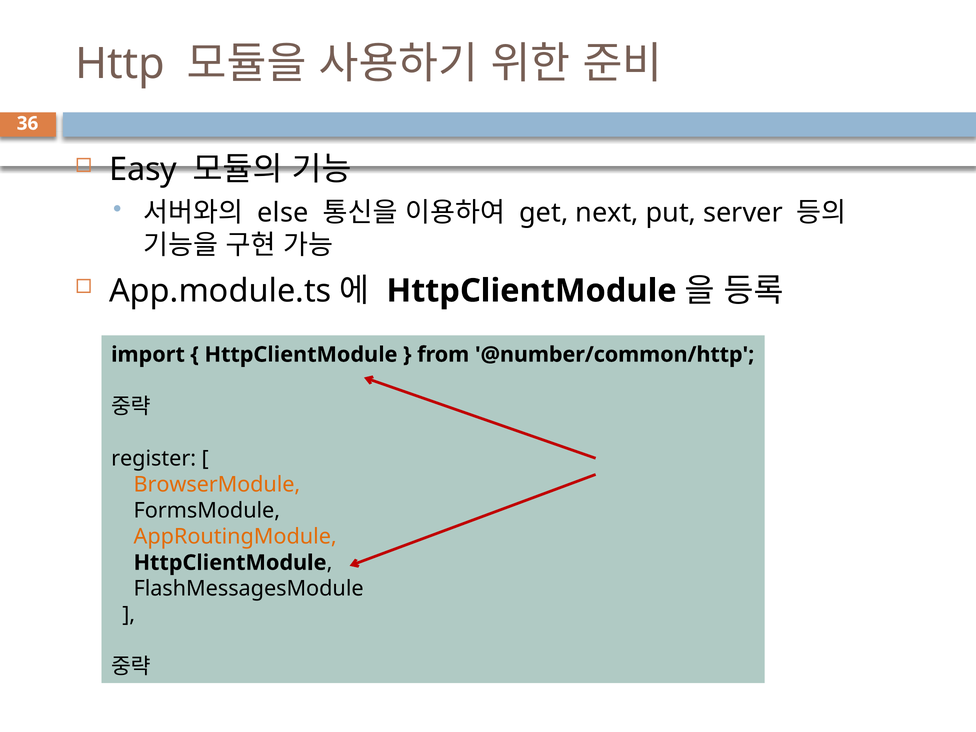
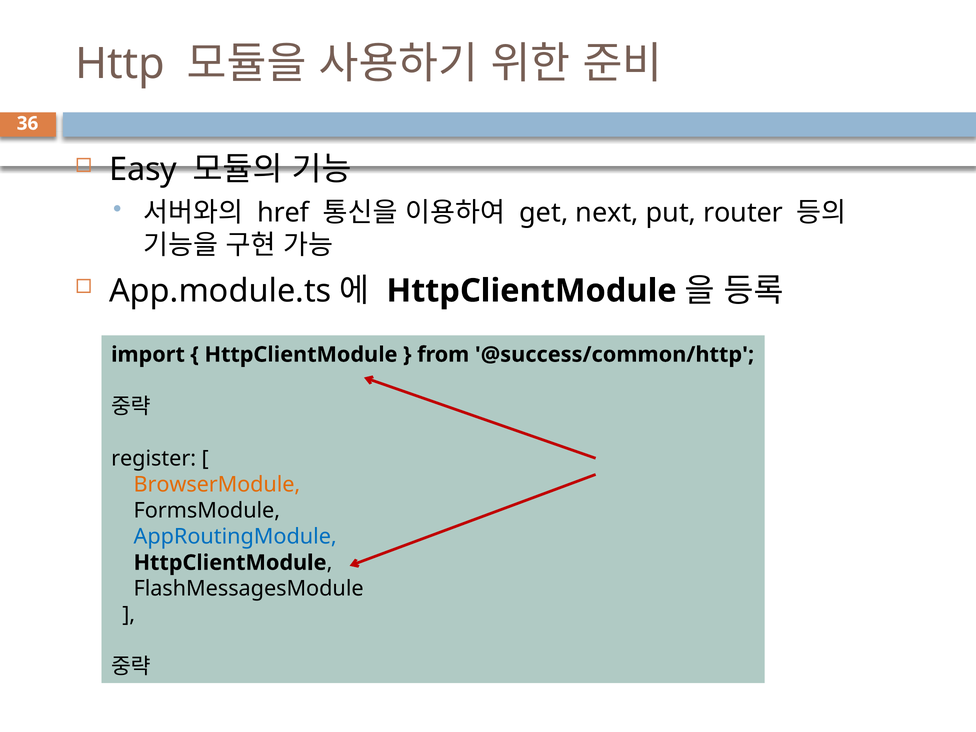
else: else -> href
server: server -> router
@number/common/http: @number/common/http -> @success/common/http
AppRoutingModule colour: orange -> blue
